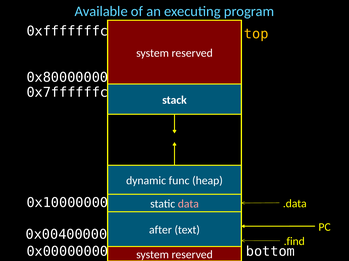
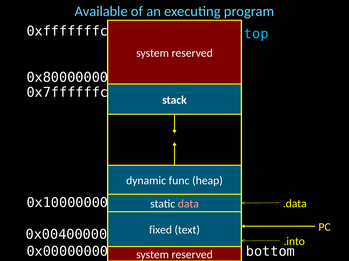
top colour: yellow -> light blue
after: after -> fixed
.find: .find -> .into
